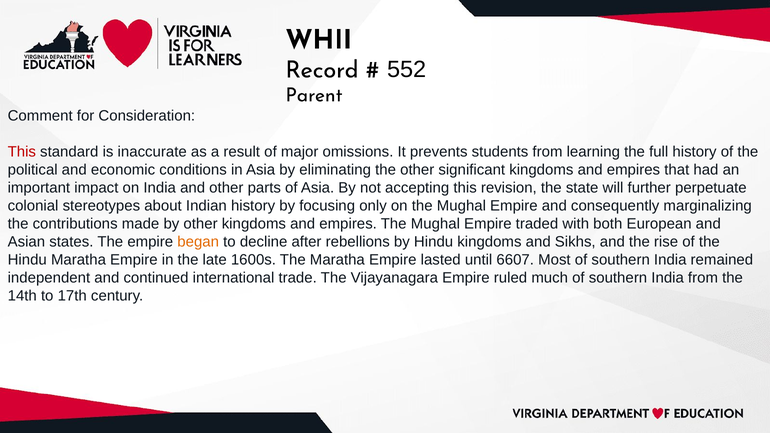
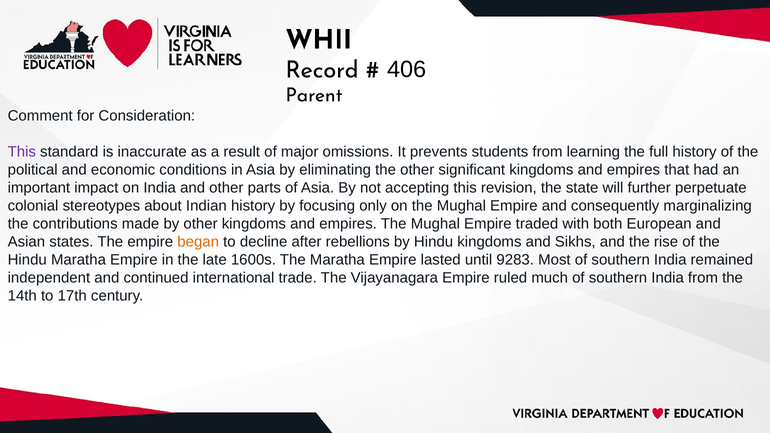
552: 552 -> 406
This at (22, 152) colour: red -> purple
6607: 6607 -> 9283
